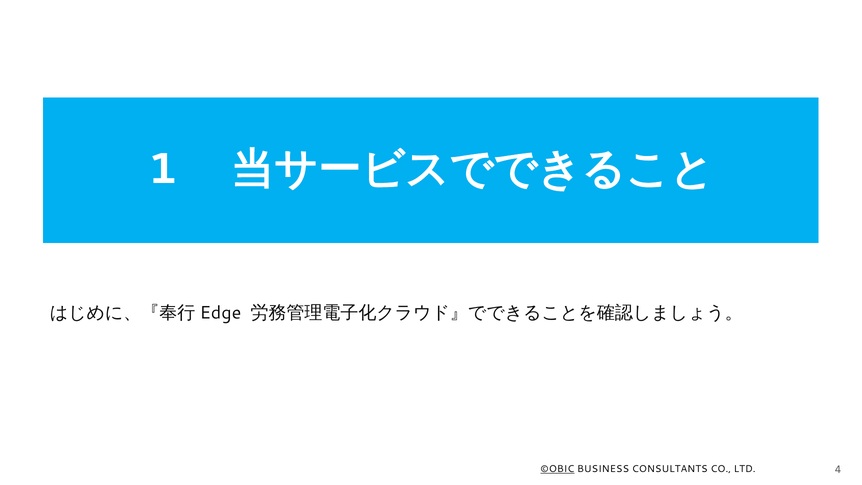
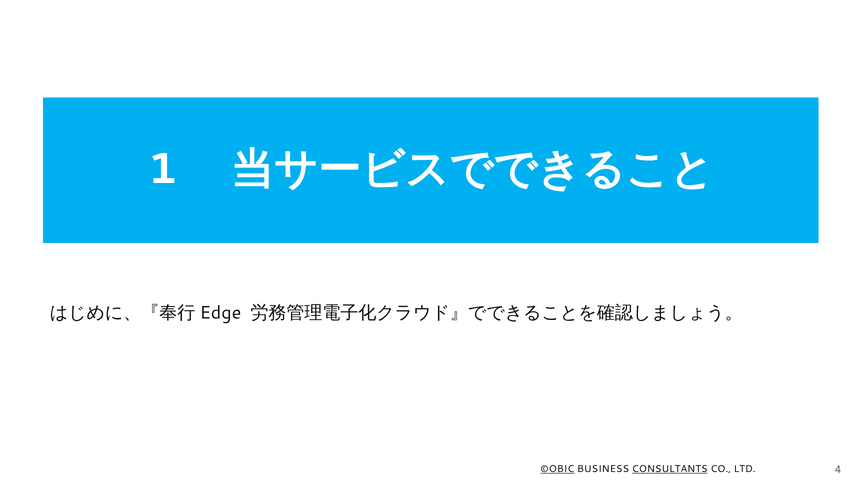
CONSULTANTS underline: none -> present
